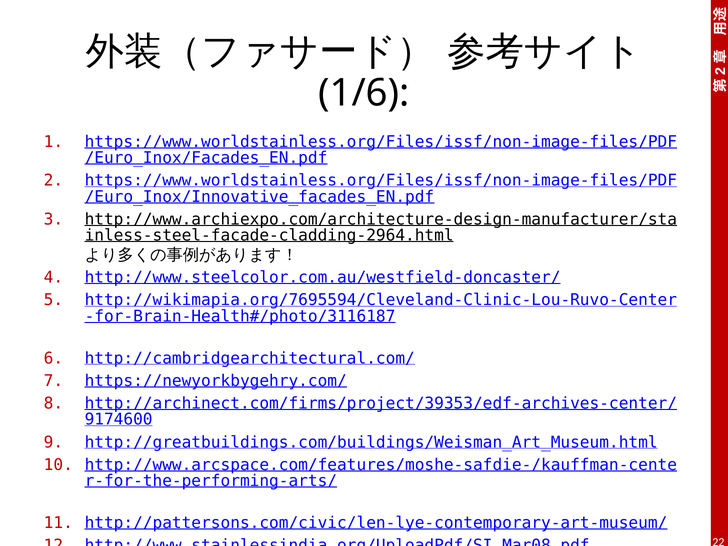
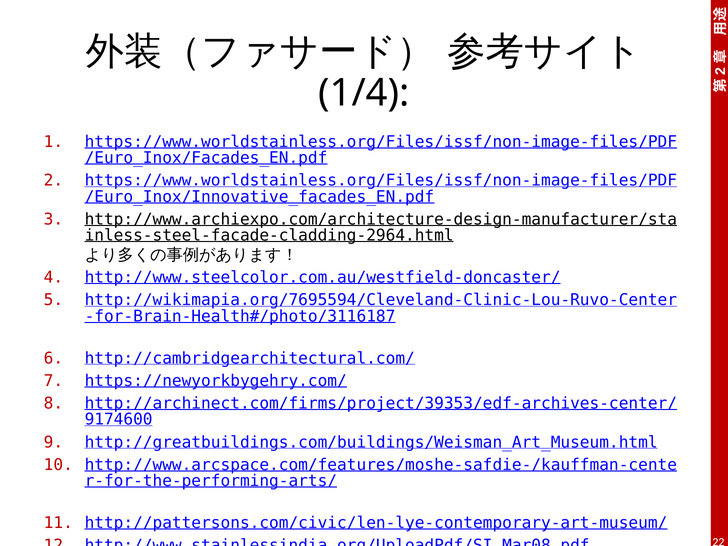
1/6: 1/6 -> 1/4
